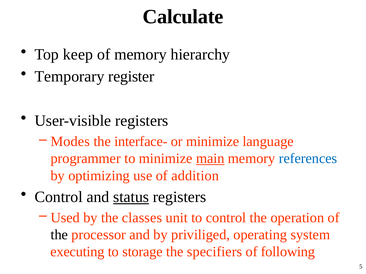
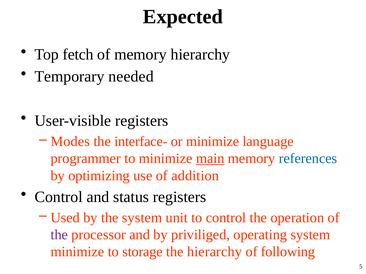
Calculate: Calculate -> Expected
keep: keep -> fetch
register: register -> needed
status underline: present -> none
the classes: classes -> system
the at (59, 235) colour: black -> purple
executing at (78, 252): executing -> minimize
the specifiers: specifiers -> hierarchy
